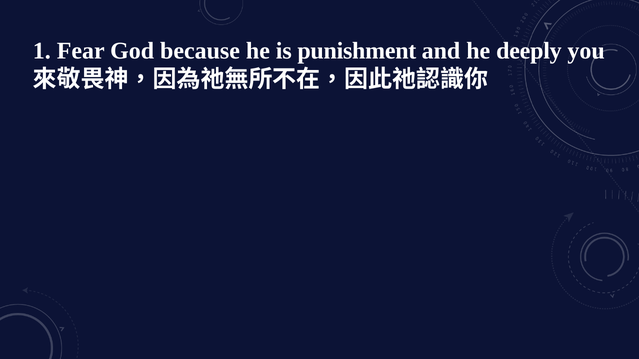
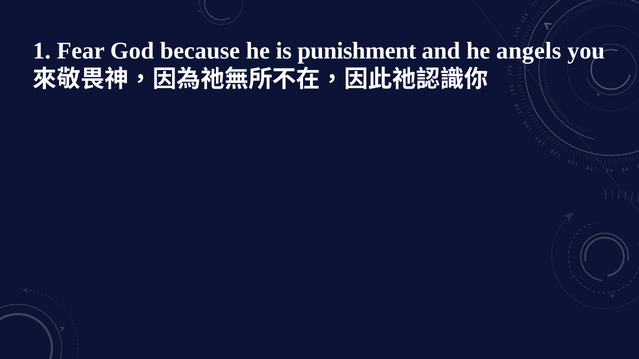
deeply: deeply -> angels
